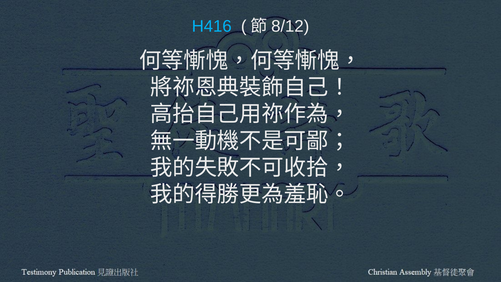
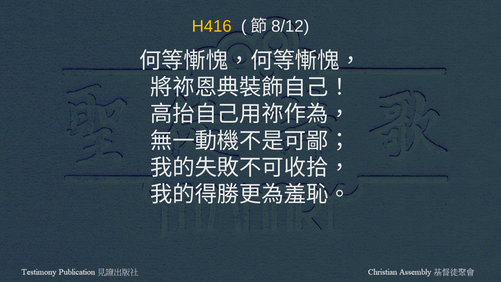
H416 colour: light blue -> yellow
